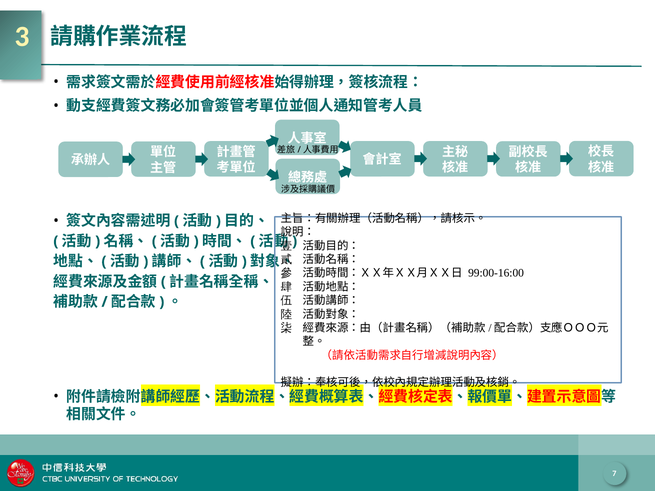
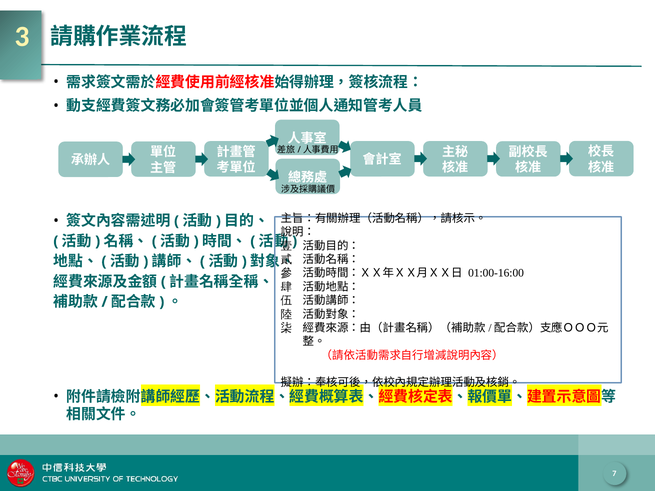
99:00-16:00: 99:00-16:00 -> 01:00-16:00
